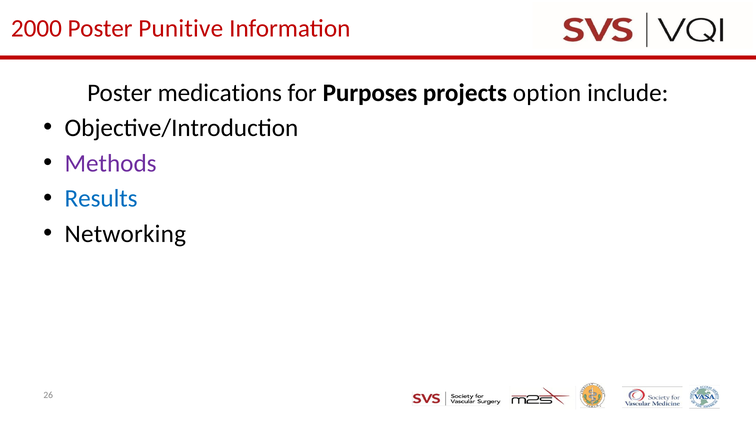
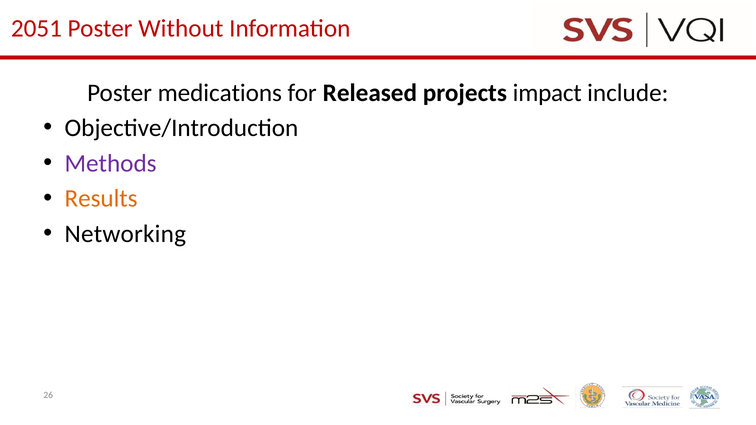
2000: 2000 -> 2051
Punitive: Punitive -> Without
Purposes: Purposes -> Released
option: option -> impact
Results colour: blue -> orange
